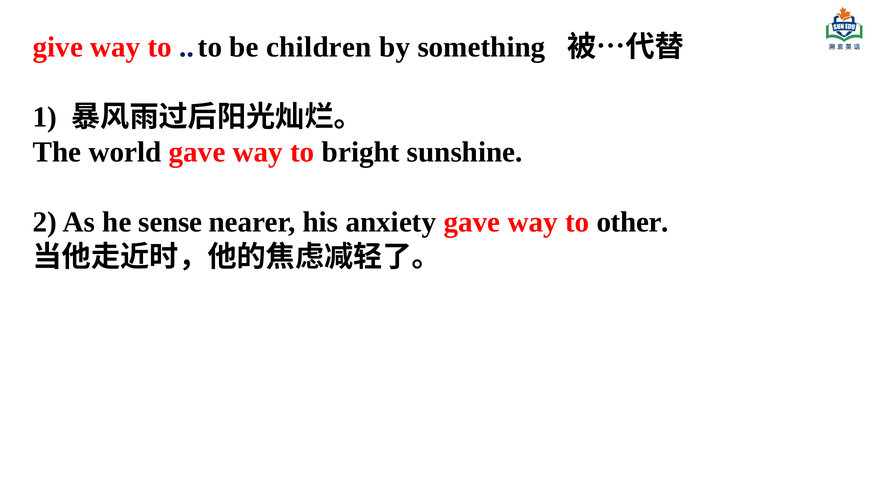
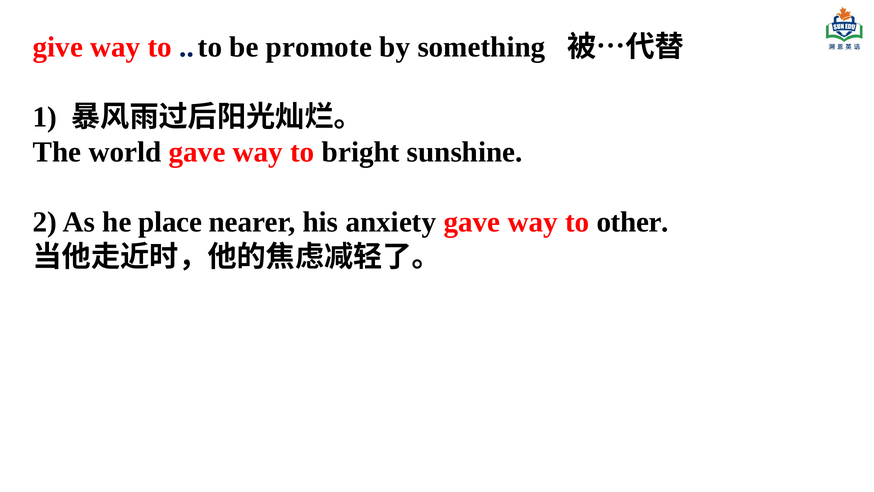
children: children -> promote
sense: sense -> place
